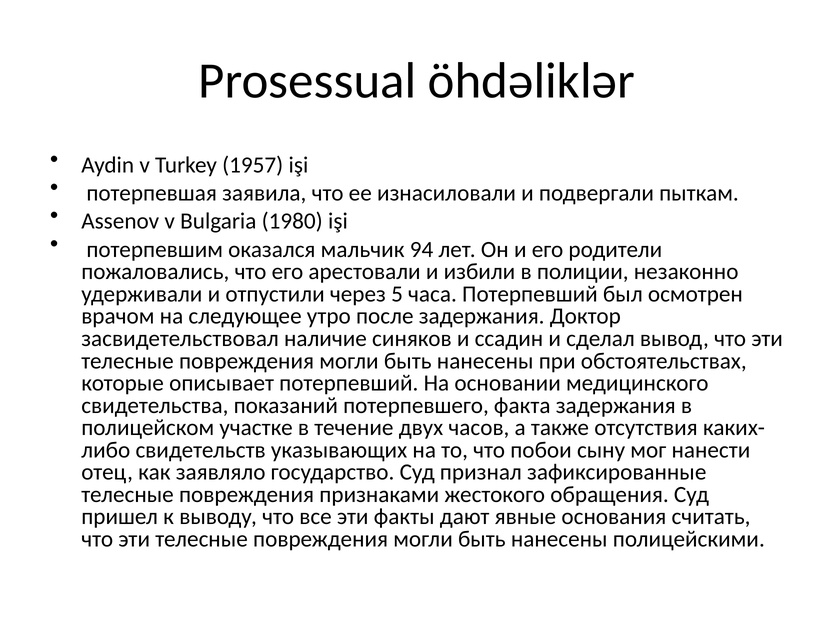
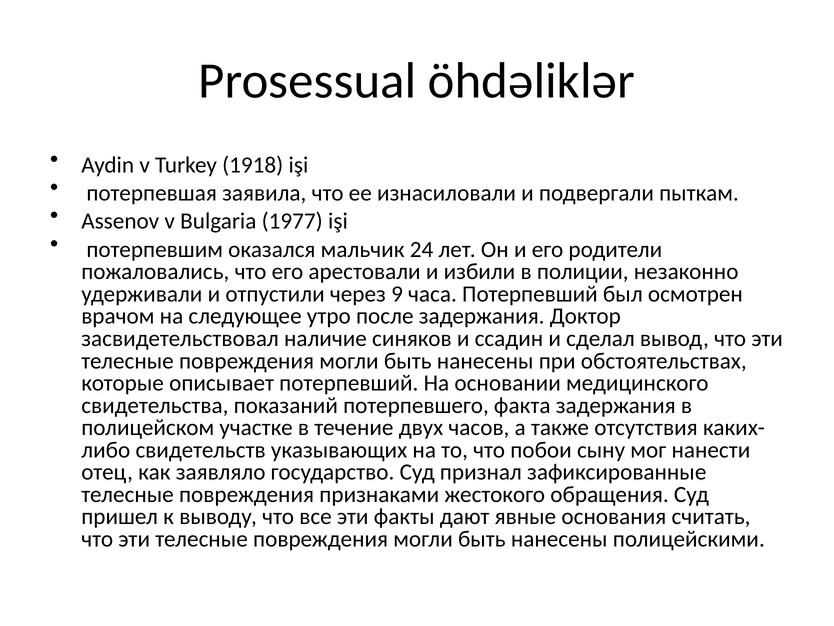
1957: 1957 -> 1918
1980: 1980 -> 1977
94: 94 -> 24
5: 5 -> 9
